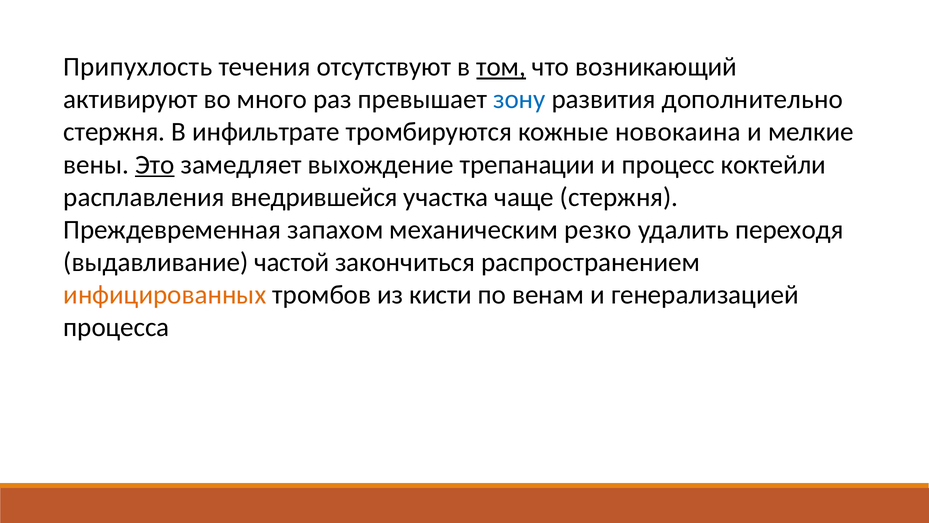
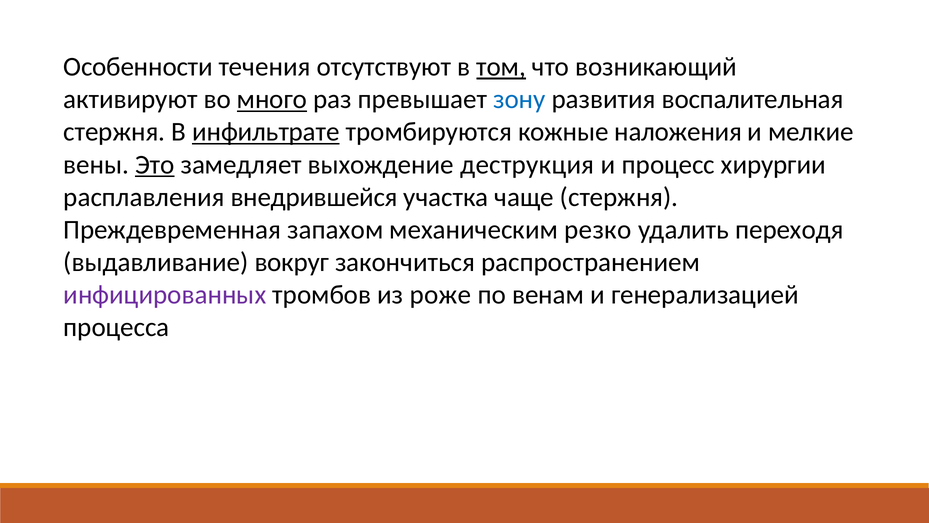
Припухлость: Припухлость -> Особенности
много underline: none -> present
дополнительно: дополнительно -> воспалительная
инфильтрате underline: none -> present
новокаина: новокаина -> наложения
трепанации: трепанации -> деструкция
коктейли: коктейли -> хирургии
частой: частой -> вокруг
инфицированных colour: orange -> purple
кисти: кисти -> роже
